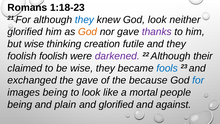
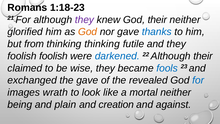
they at (84, 20) colour: blue -> purple
God look: look -> their
thanks colour: purple -> blue
but wise: wise -> from
thinking creation: creation -> thinking
darkened colour: purple -> blue
because: because -> revealed
images being: being -> wrath
mortal people: people -> neither
and glorified: glorified -> creation
